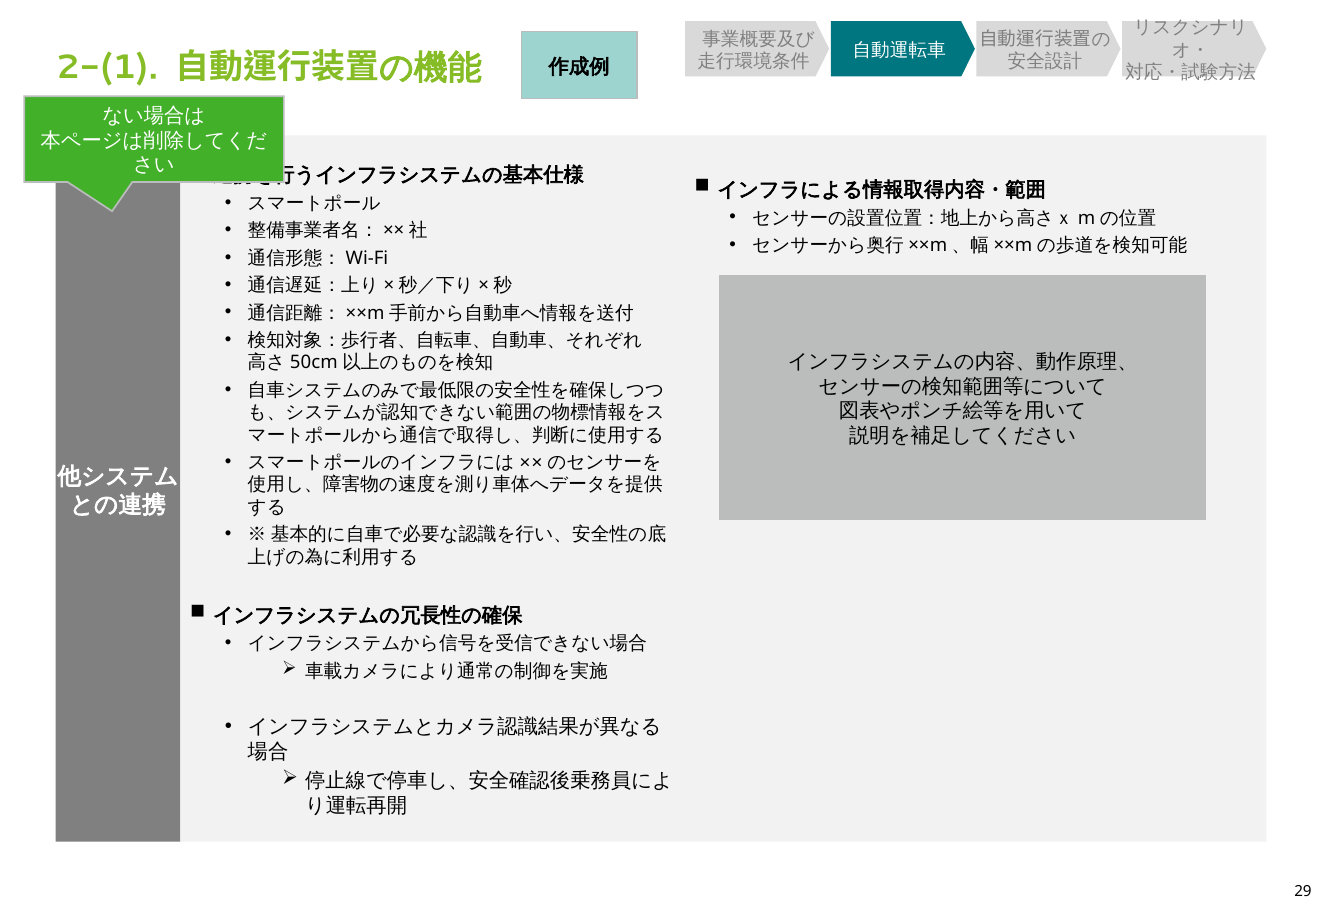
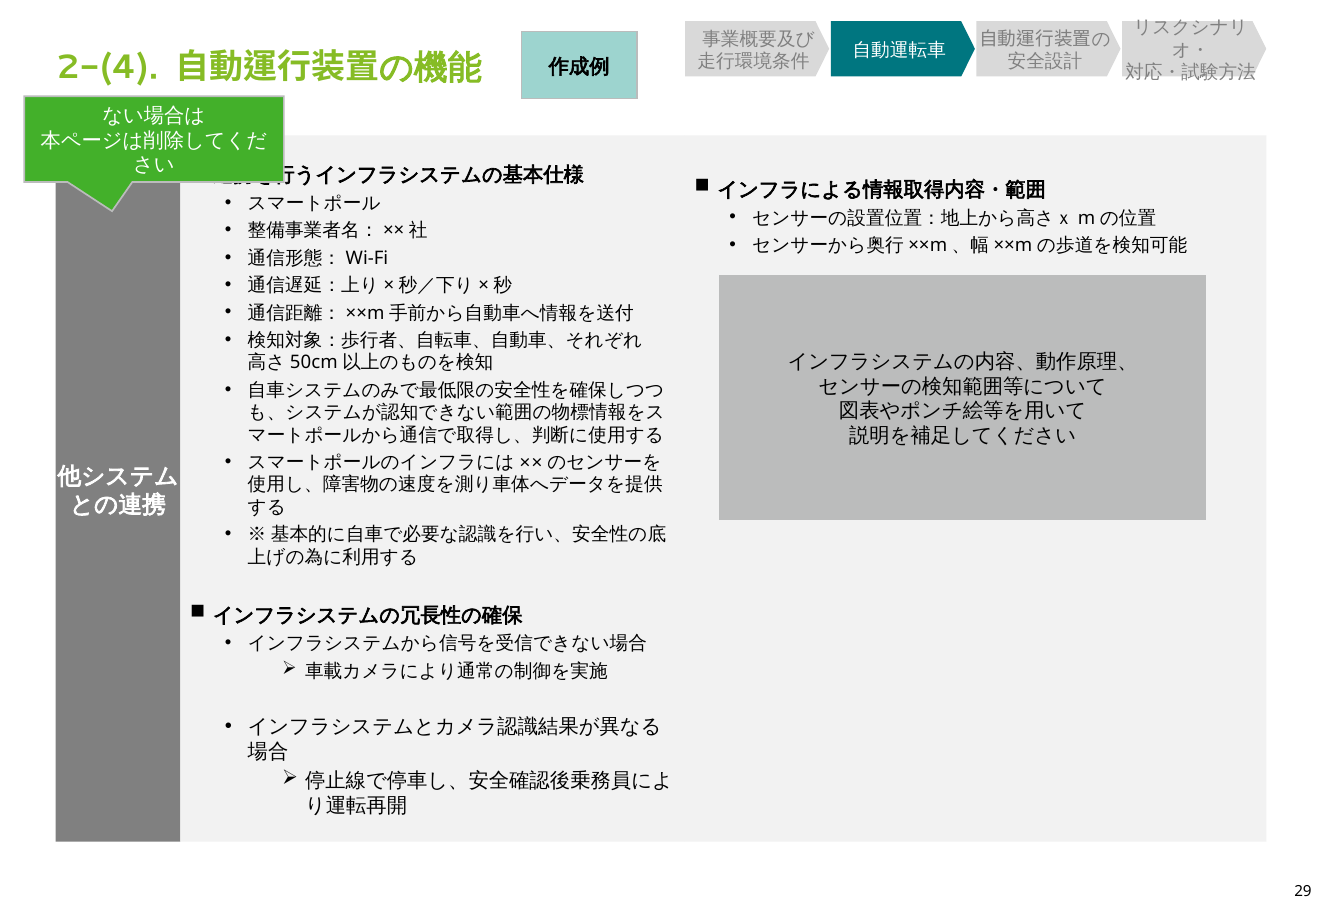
2-(1: 2-(1 -> 2-(4
